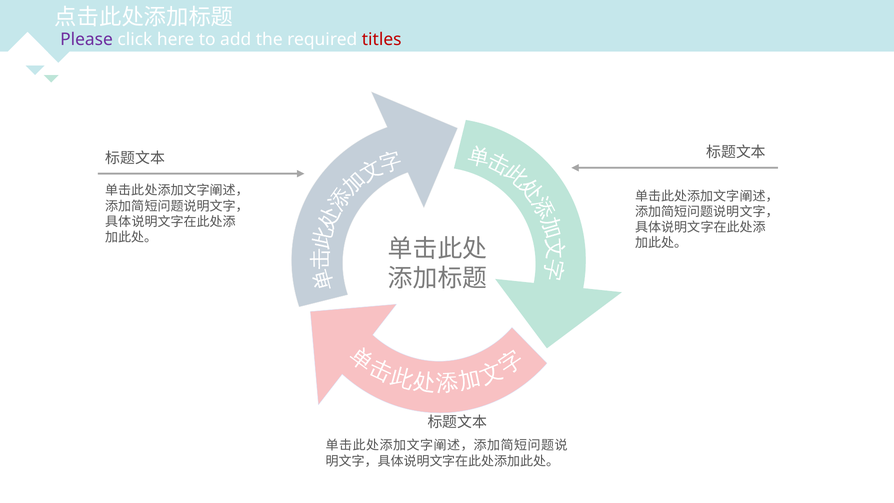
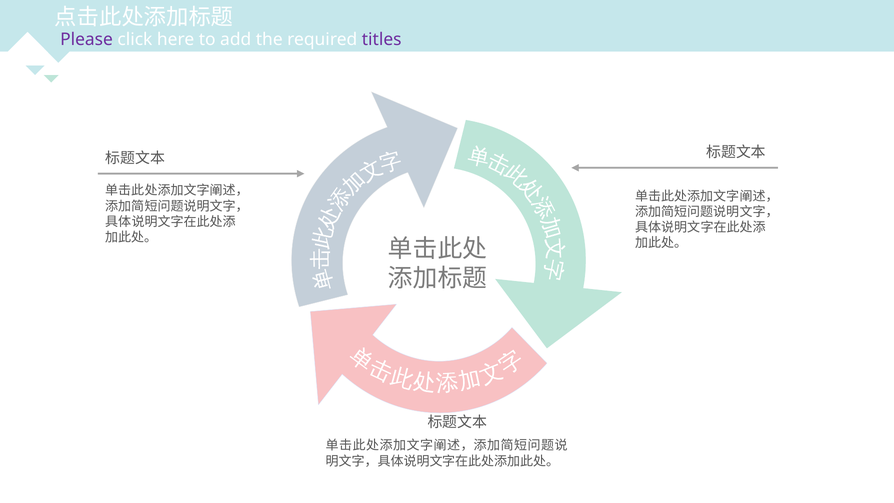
titles colour: red -> purple
